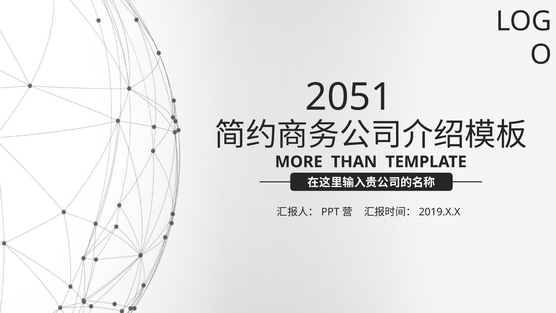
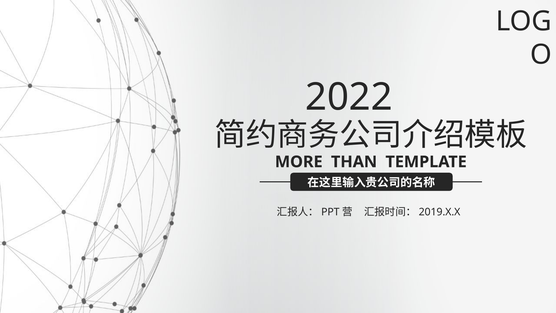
2051: 2051 -> 2022
